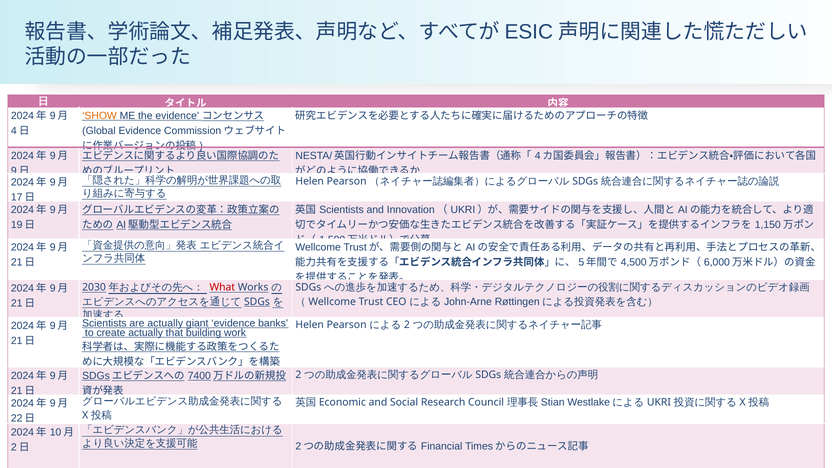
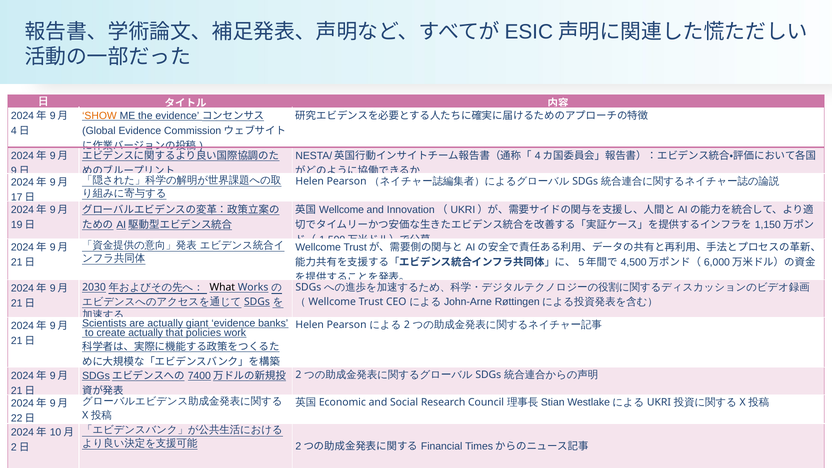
Scientists at (341, 210): Scientists -> Wellcome
What colour: red -> black
building: building -> policies
